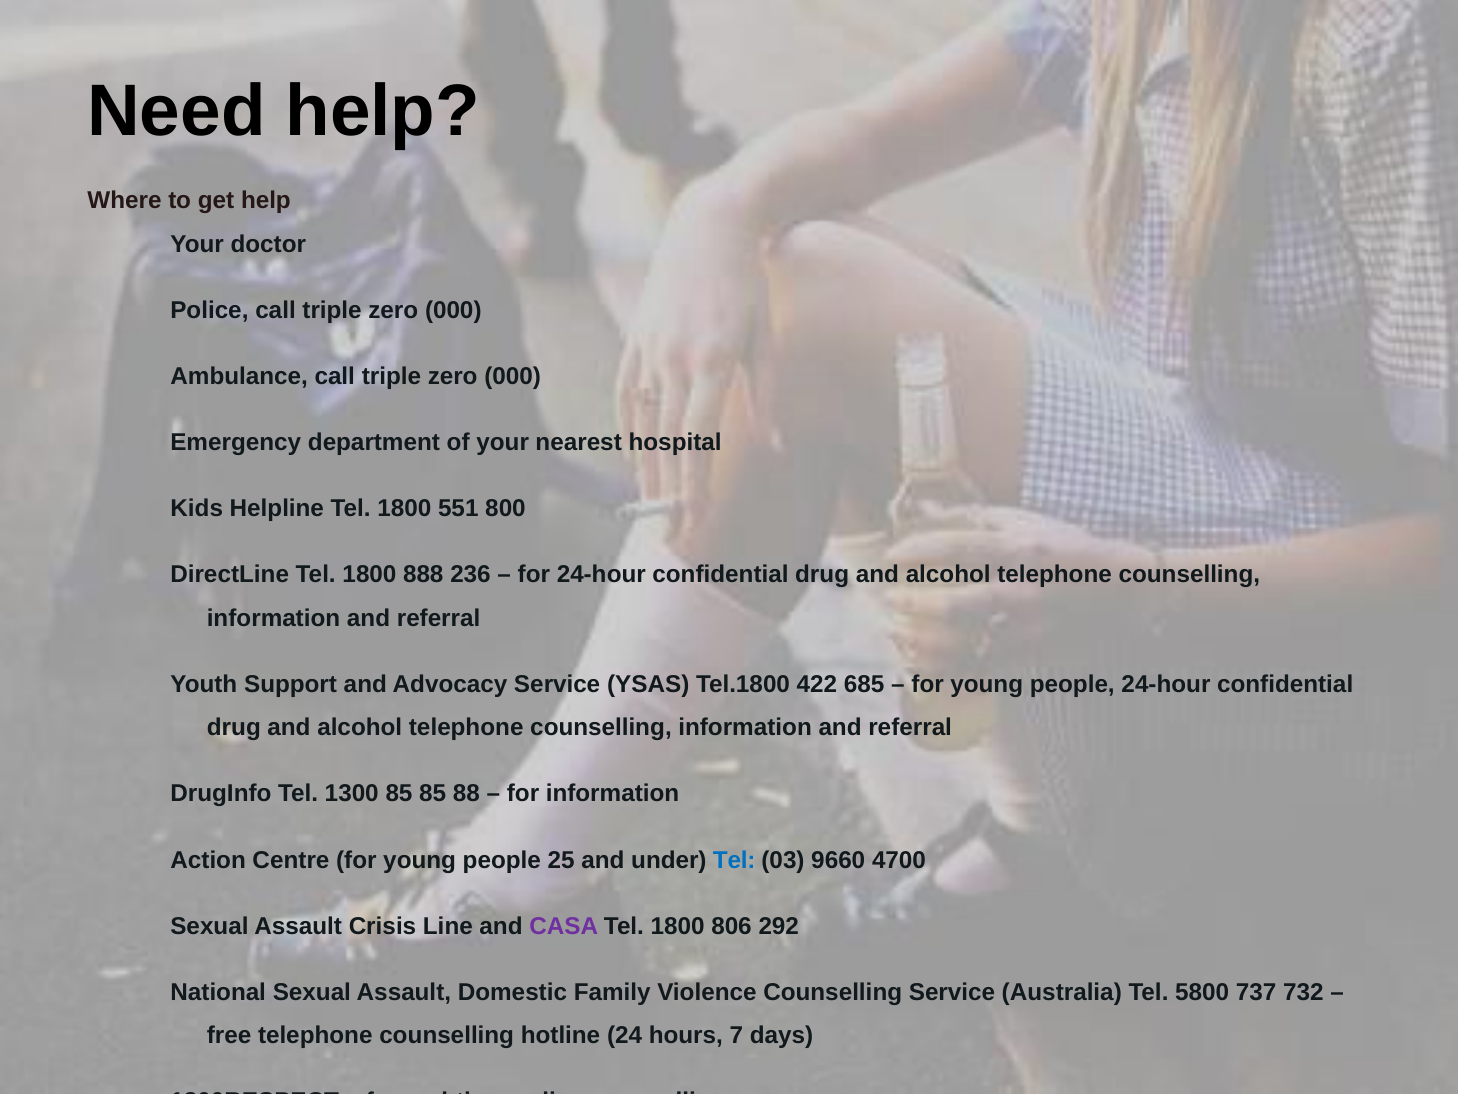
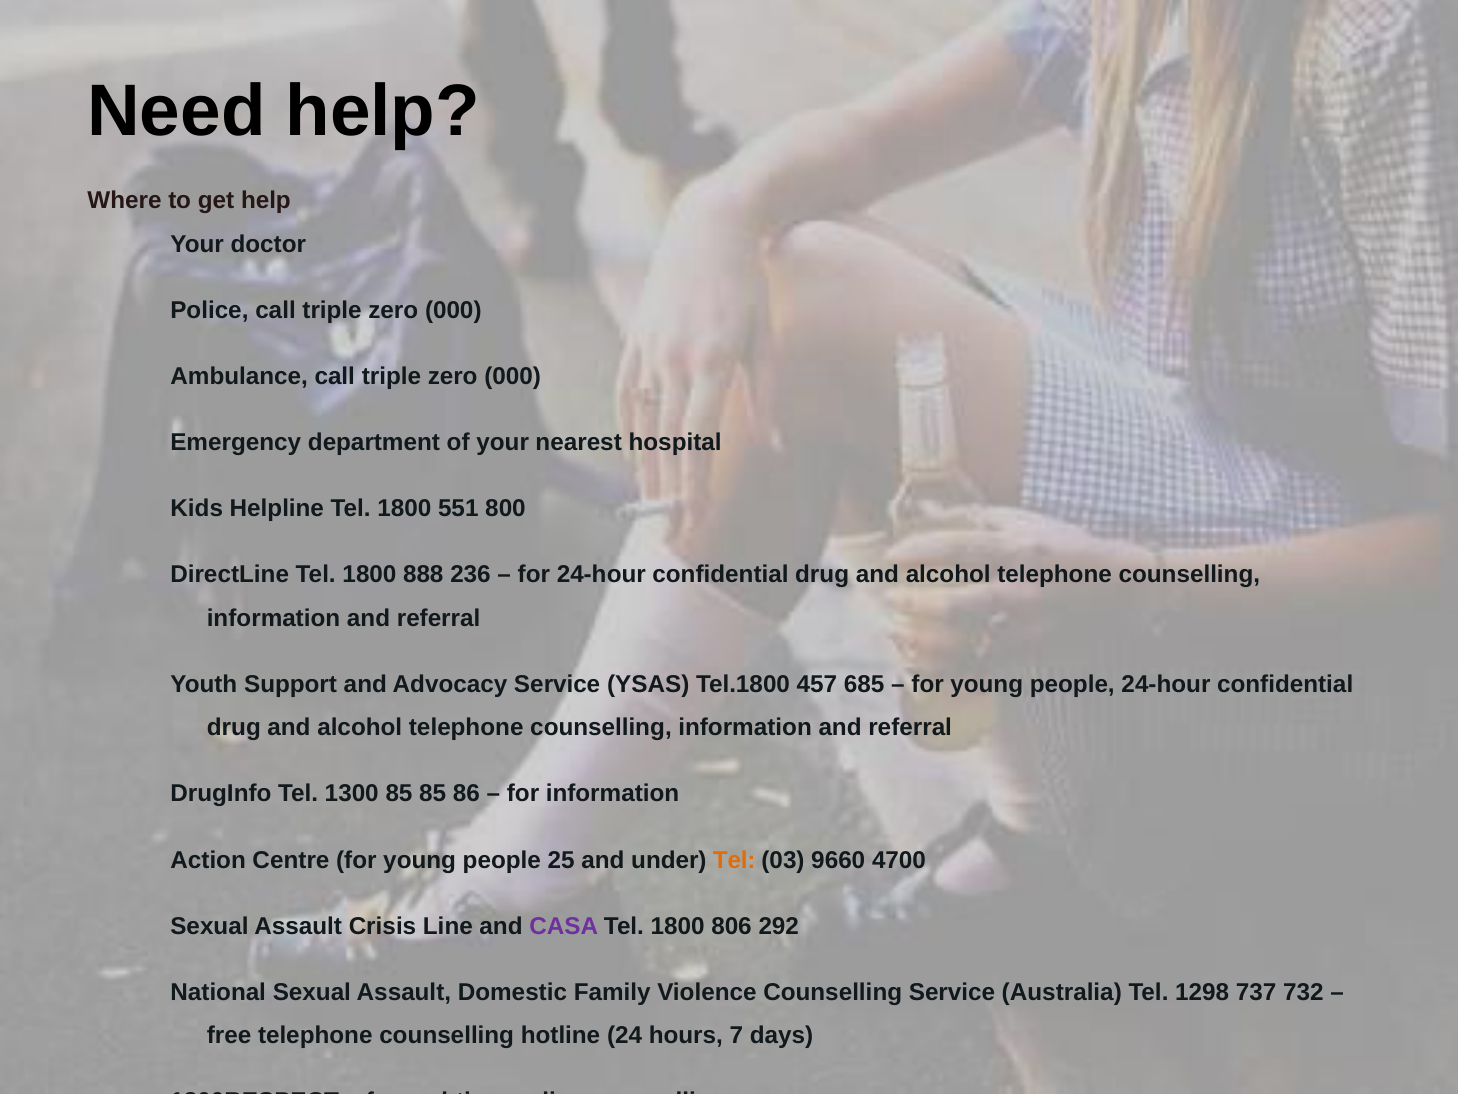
422: 422 -> 457
88: 88 -> 86
Tel at (734, 860) colour: blue -> orange
5800: 5800 -> 1298
